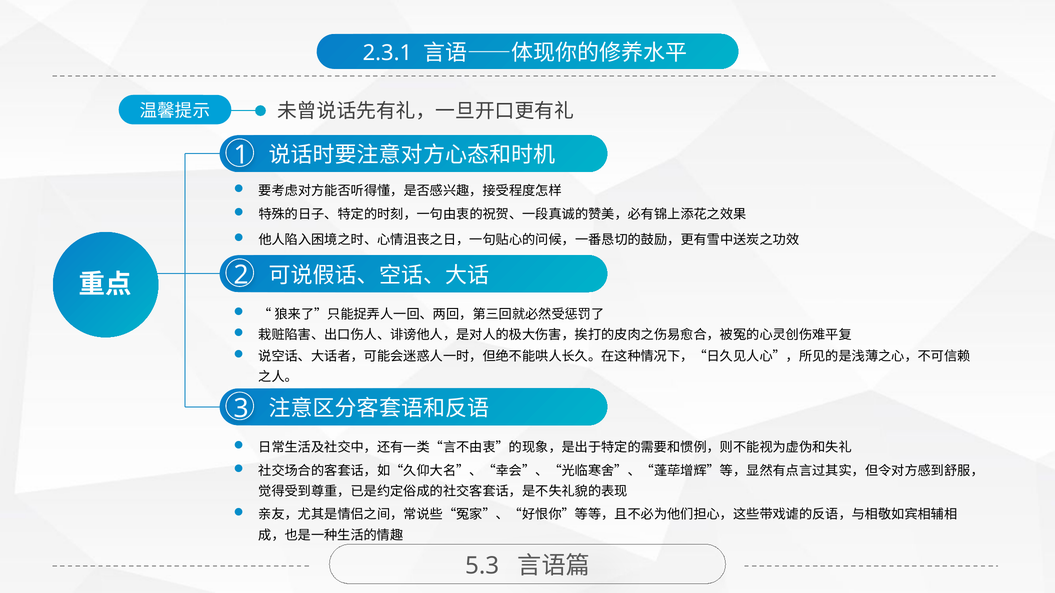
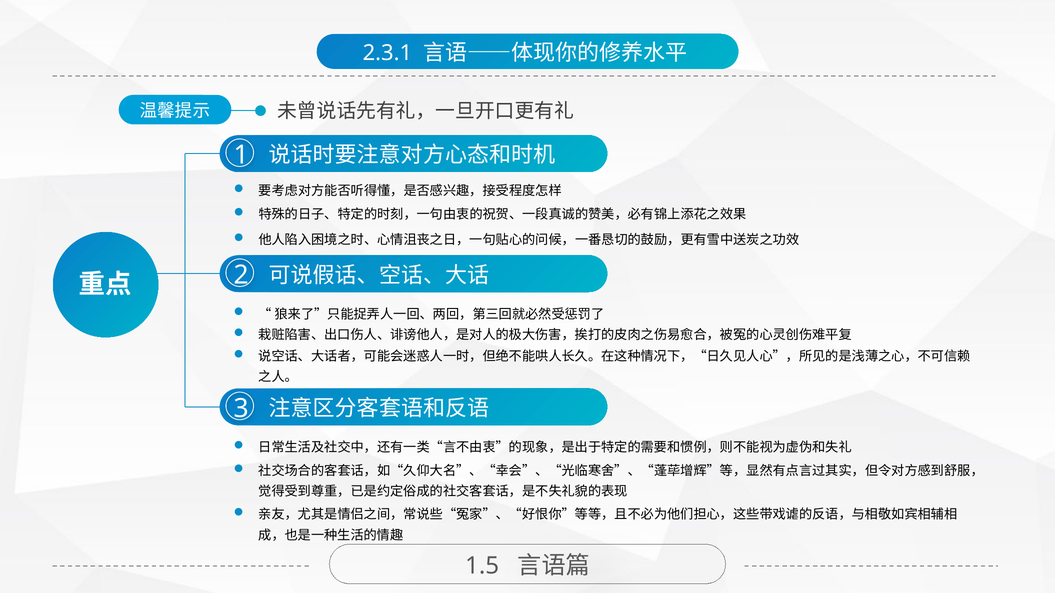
5.3: 5.3 -> 1.5
